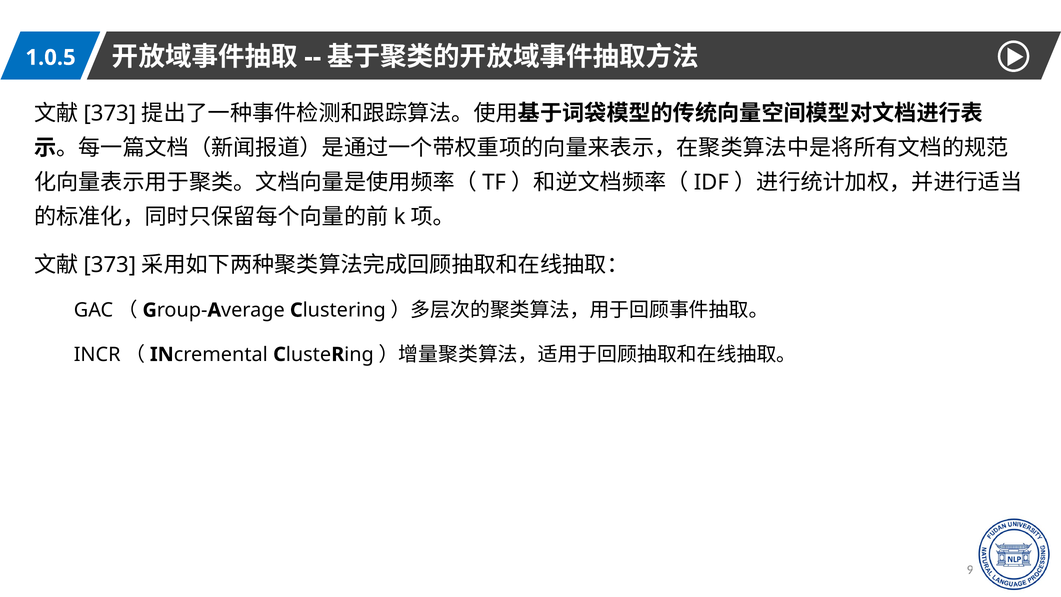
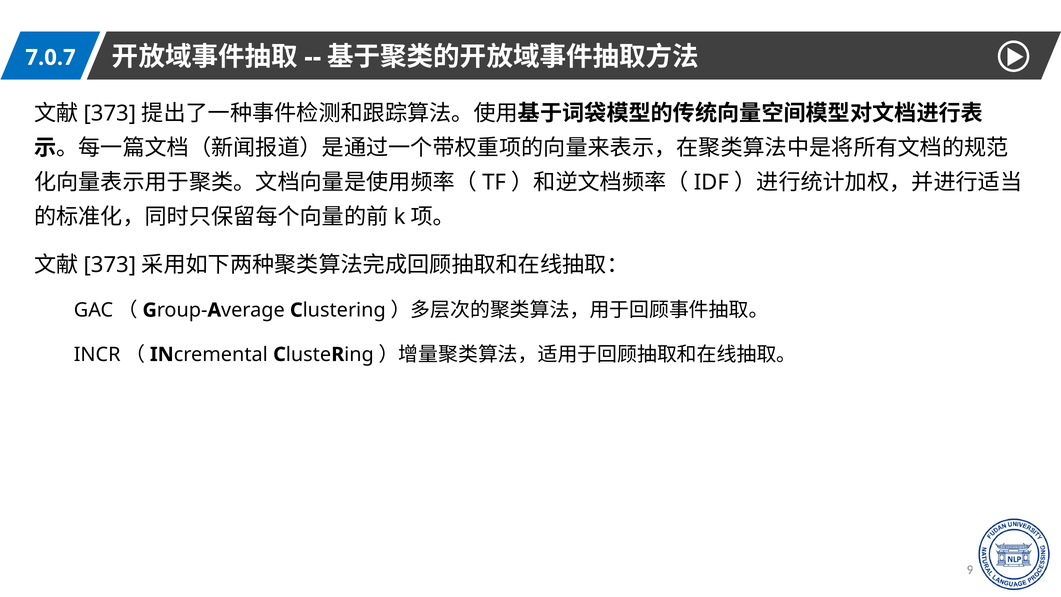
1.0.5: 1.0.5 -> 7.0.7
